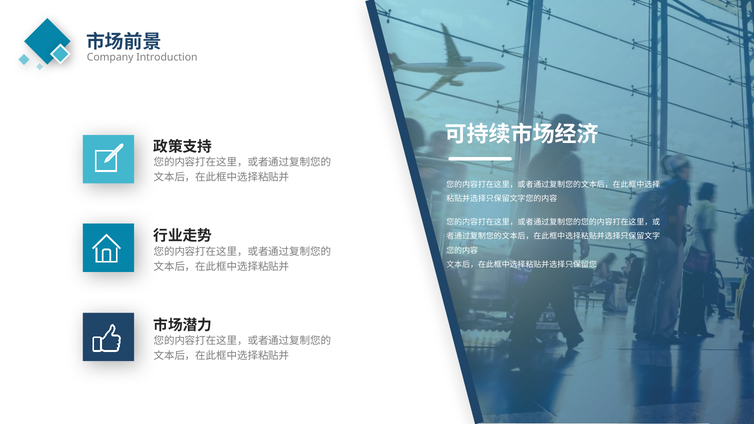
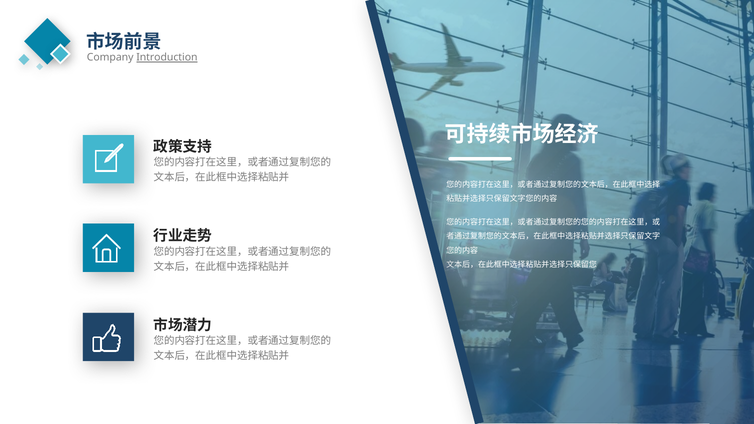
Introduction underline: none -> present
